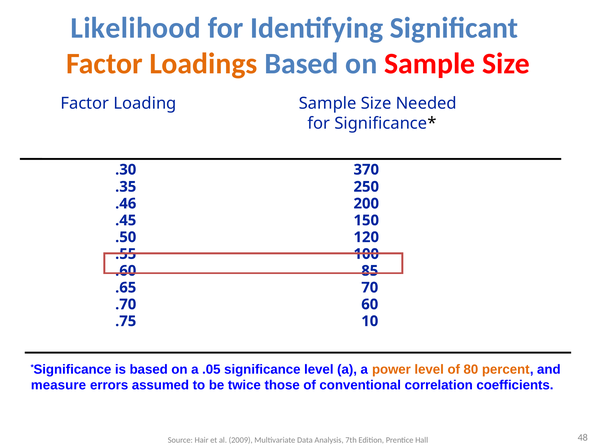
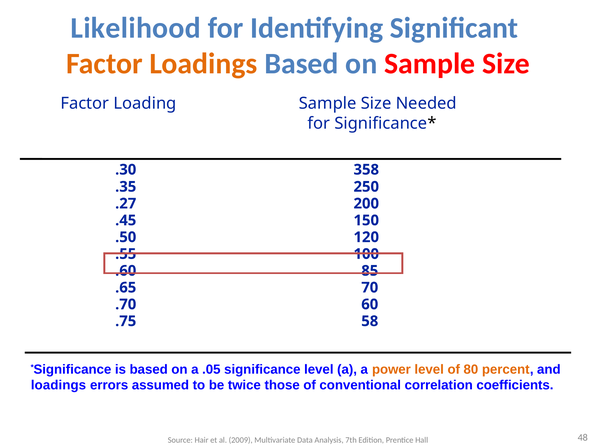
370: 370 -> 358
.46: .46 -> .27
10: 10 -> 58
measure at (58, 385): measure -> loadings
